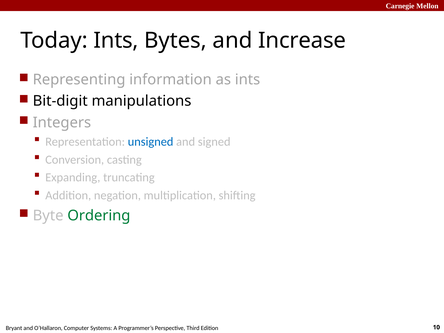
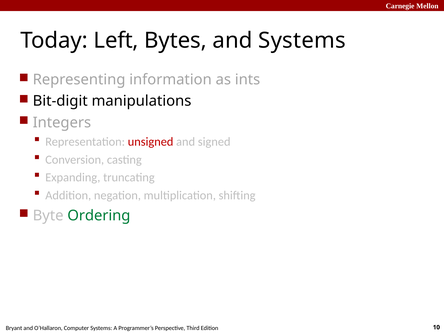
Today Ints: Ints -> Left
and Increase: Increase -> Systems
unsigned colour: blue -> red
